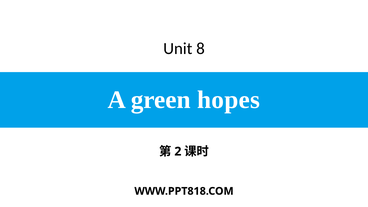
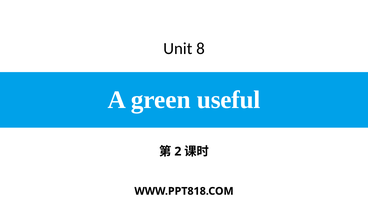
hopes: hopes -> useful
